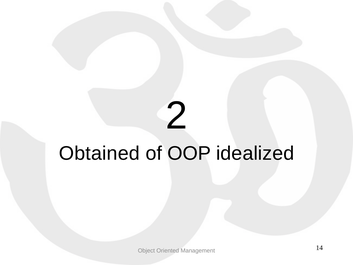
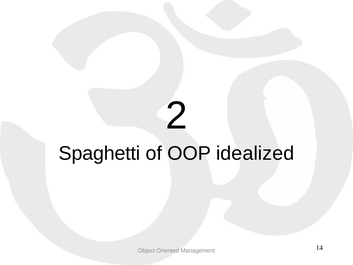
Obtained: Obtained -> Spaghetti
